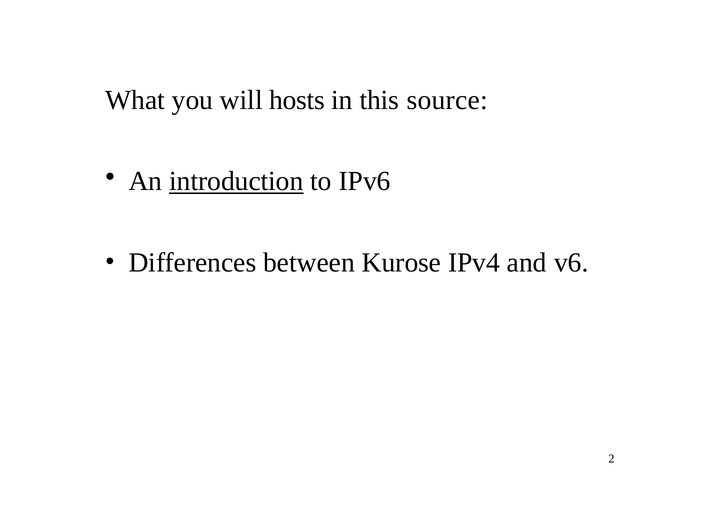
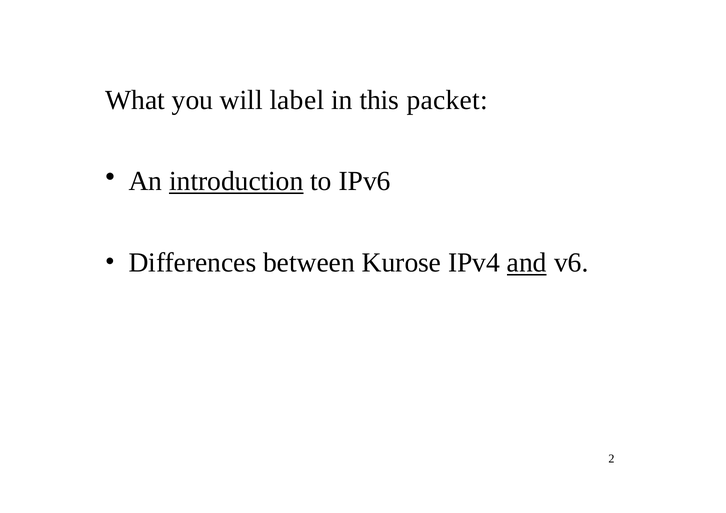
hosts: hosts -> label
source: source -> packet
and underline: none -> present
